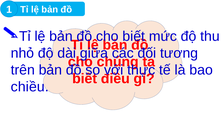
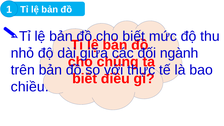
tương: tương -> ngành
